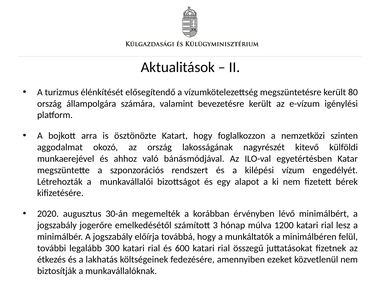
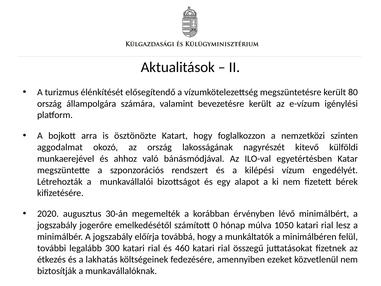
3: 3 -> 0
1200: 1200 -> 1050
600: 600 -> 460
